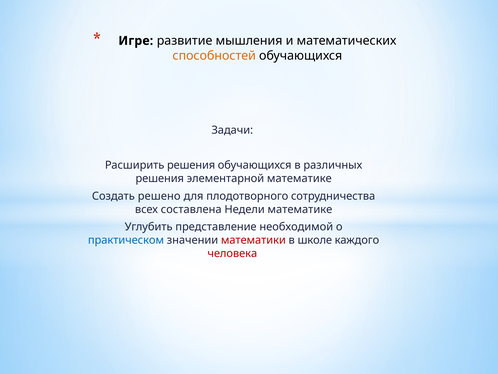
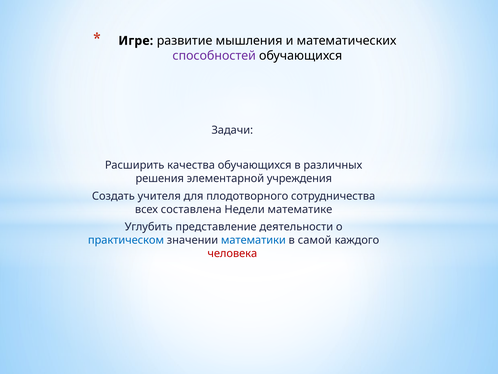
способностей colour: orange -> purple
Расширить решения: решения -> качества
элементарной математике: математике -> учреждения
решено: решено -> учителя
необходимой: необходимой -> деятельности
математики colour: red -> blue
школе: школе -> самой
